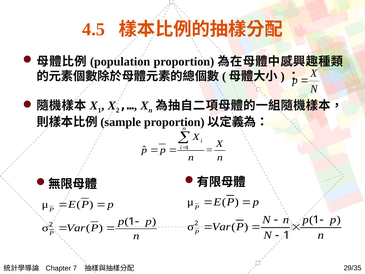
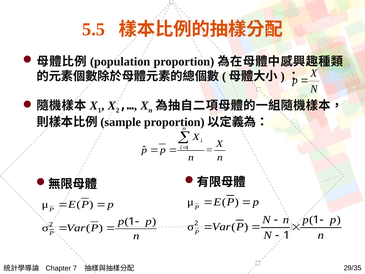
4.5: 4.5 -> 5.5
